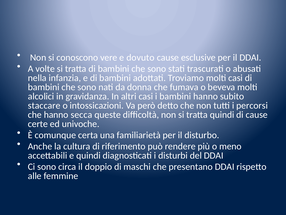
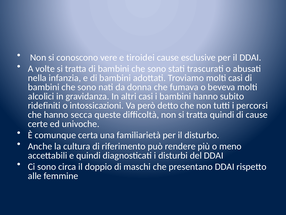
dovuto: dovuto -> tiroidei
staccare: staccare -> ridefiniti
